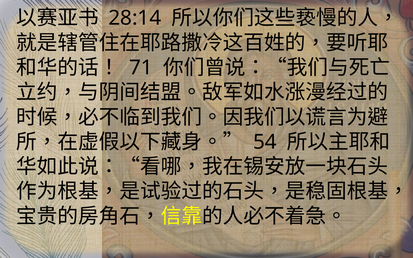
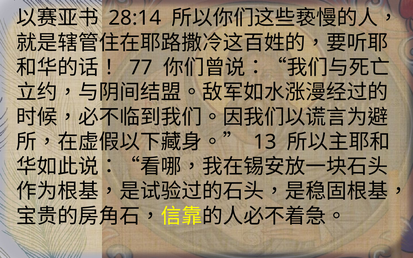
71: 71 -> 77
54: 54 -> 13
